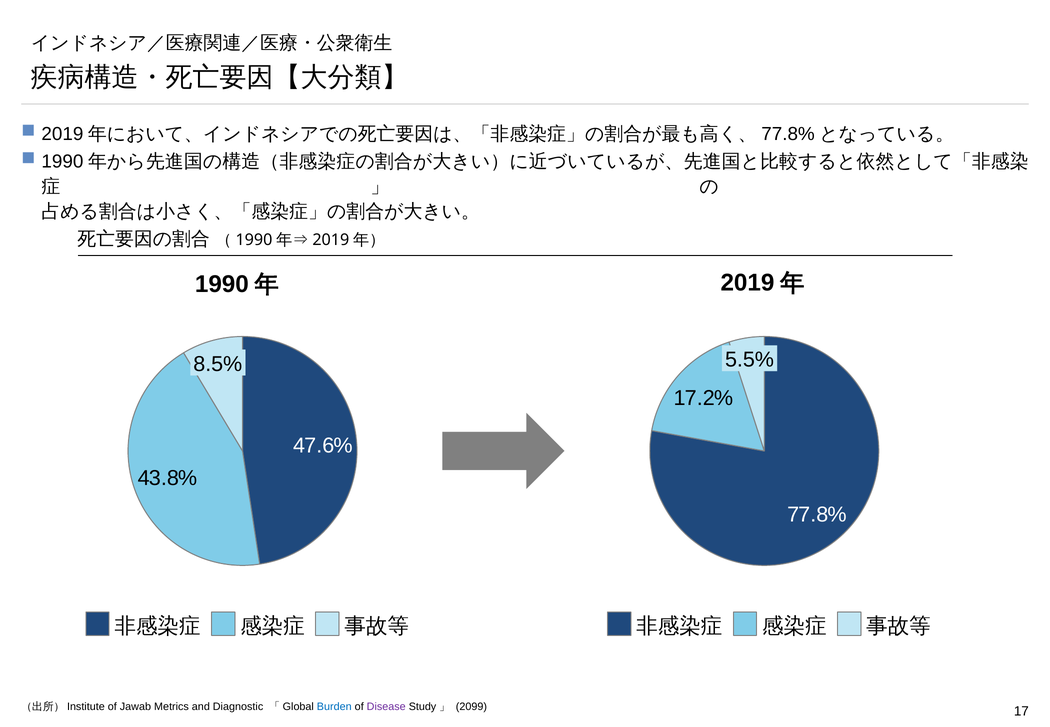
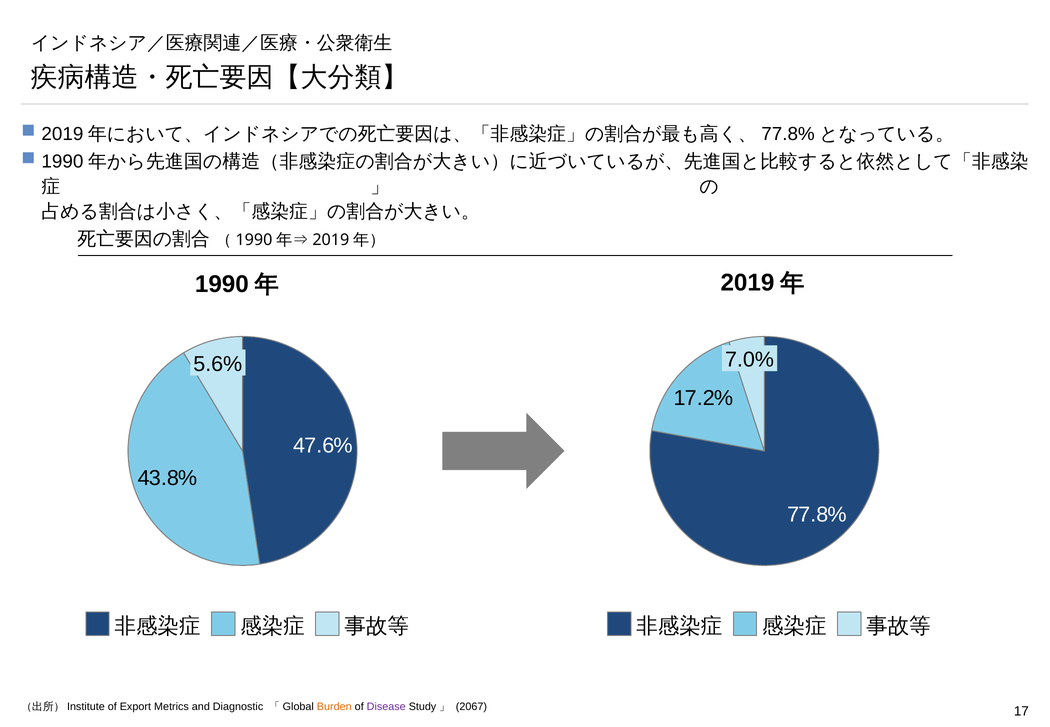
5.5%: 5.5% -> 7.0%
8.5%: 8.5% -> 5.6%
Jawab: Jawab -> Export
Burden colour: blue -> orange
2099: 2099 -> 2067
